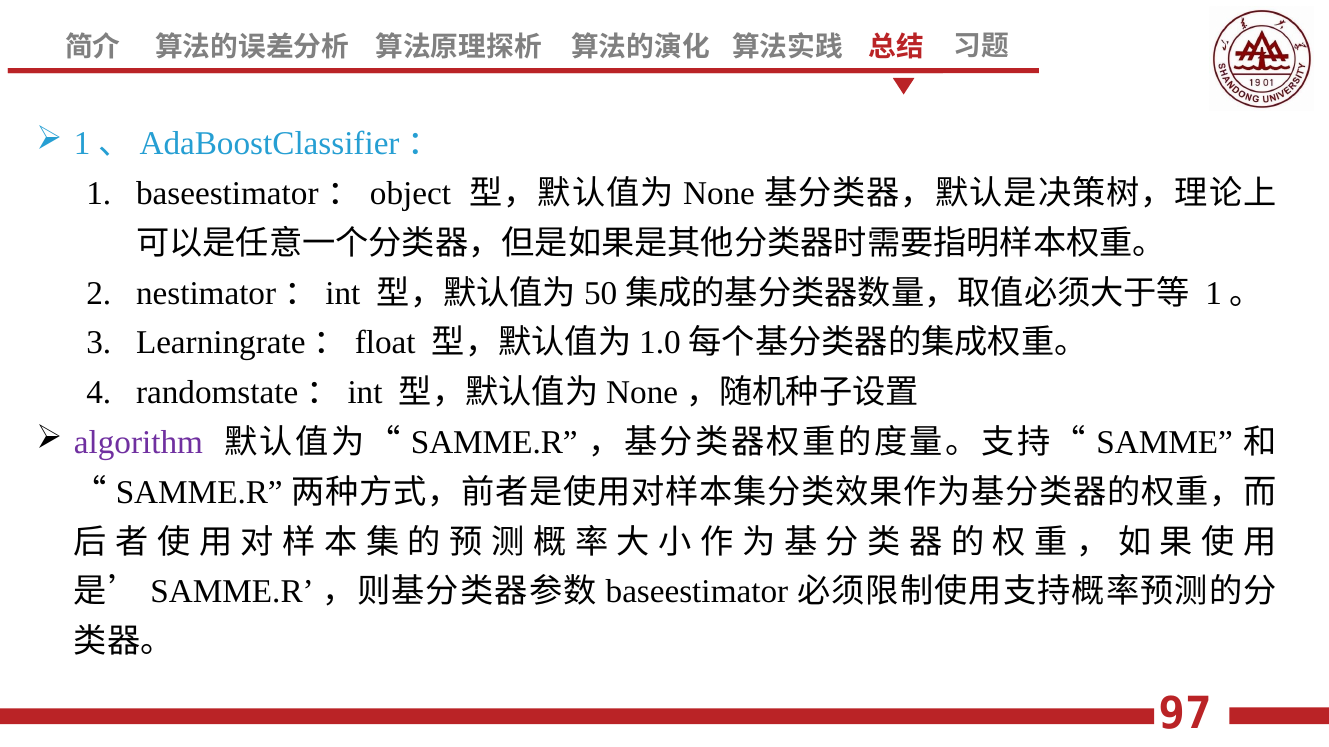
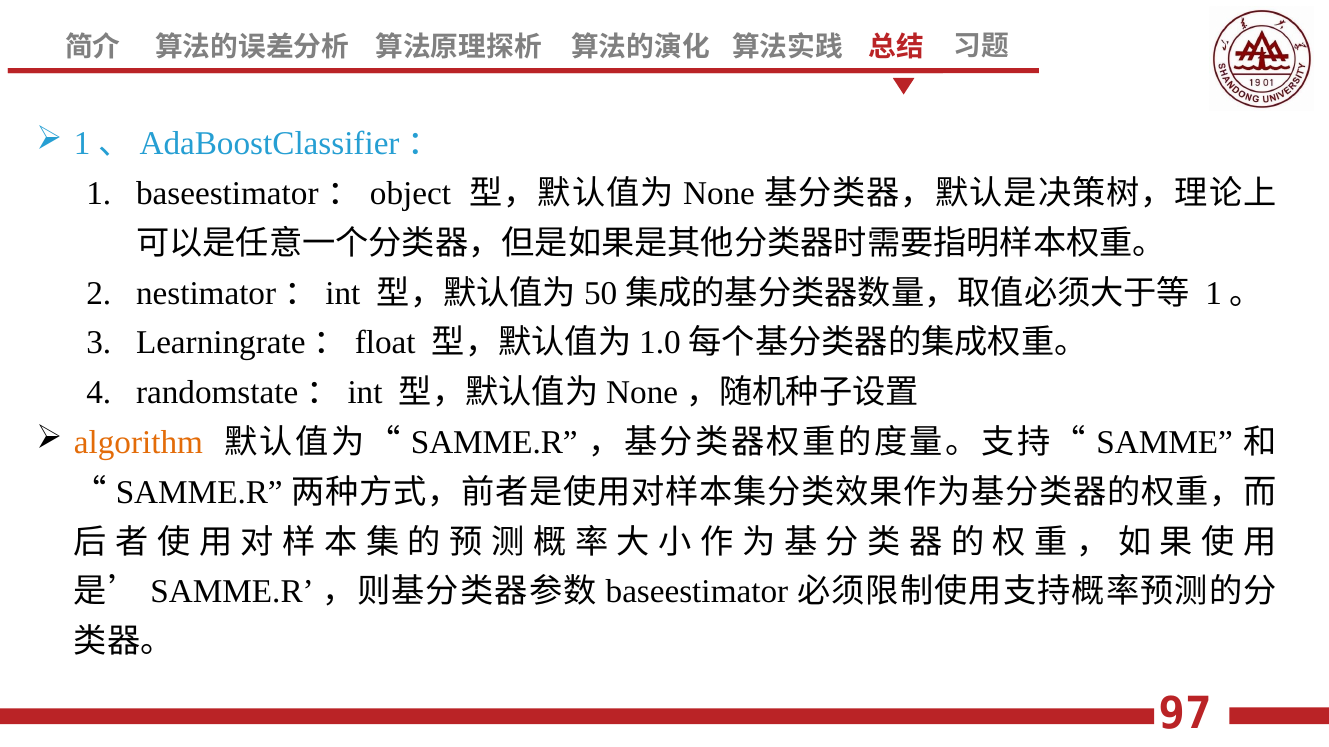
algorithm colour: purple -> orange
